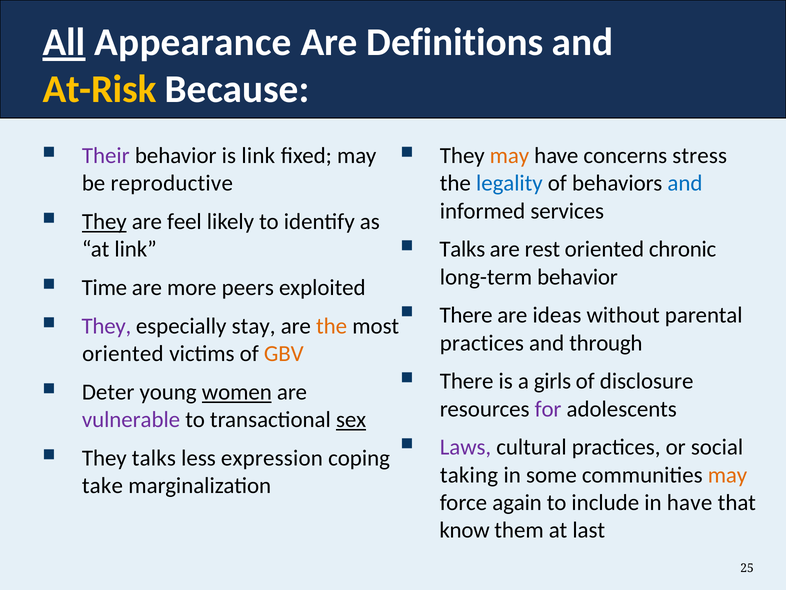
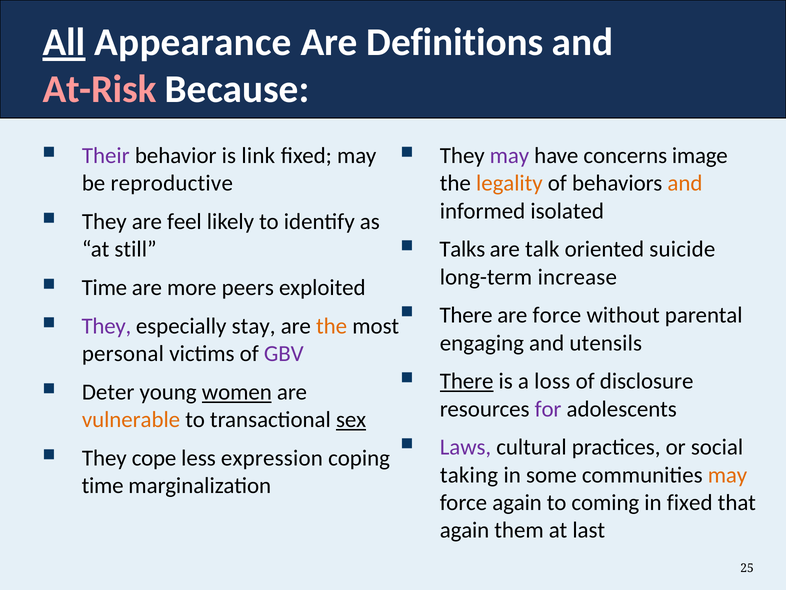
At-Risk colour: yellow -> pink
may at (509, 156) colour: orange -> purple
stress: stress -> image
legality colour: blue -> orange
and at (685, 183) colour: blue -> orange
services: services -> isolated
They at (104, 222) underline: present -> none
rest: rest -> talk
chronic: chronic -> suicide
at link: link -> still
long-term behavior: behavior -> increase
are ideas: ideas -> force
practices at (482, 343): practices -> engaging
through: through -> utensils
oriented at (123, 354): oriented -> personal
GBV colour: orange -> purple
There at (467, 381) underline: none -> present
girls: girls -> loss
vulnerable colour: purple -> orange
They talks: talks -> cope
take at (102, 485): take -> time
include: include -> coming
in have: have -> fixed
know at (465, 530): know -> again
